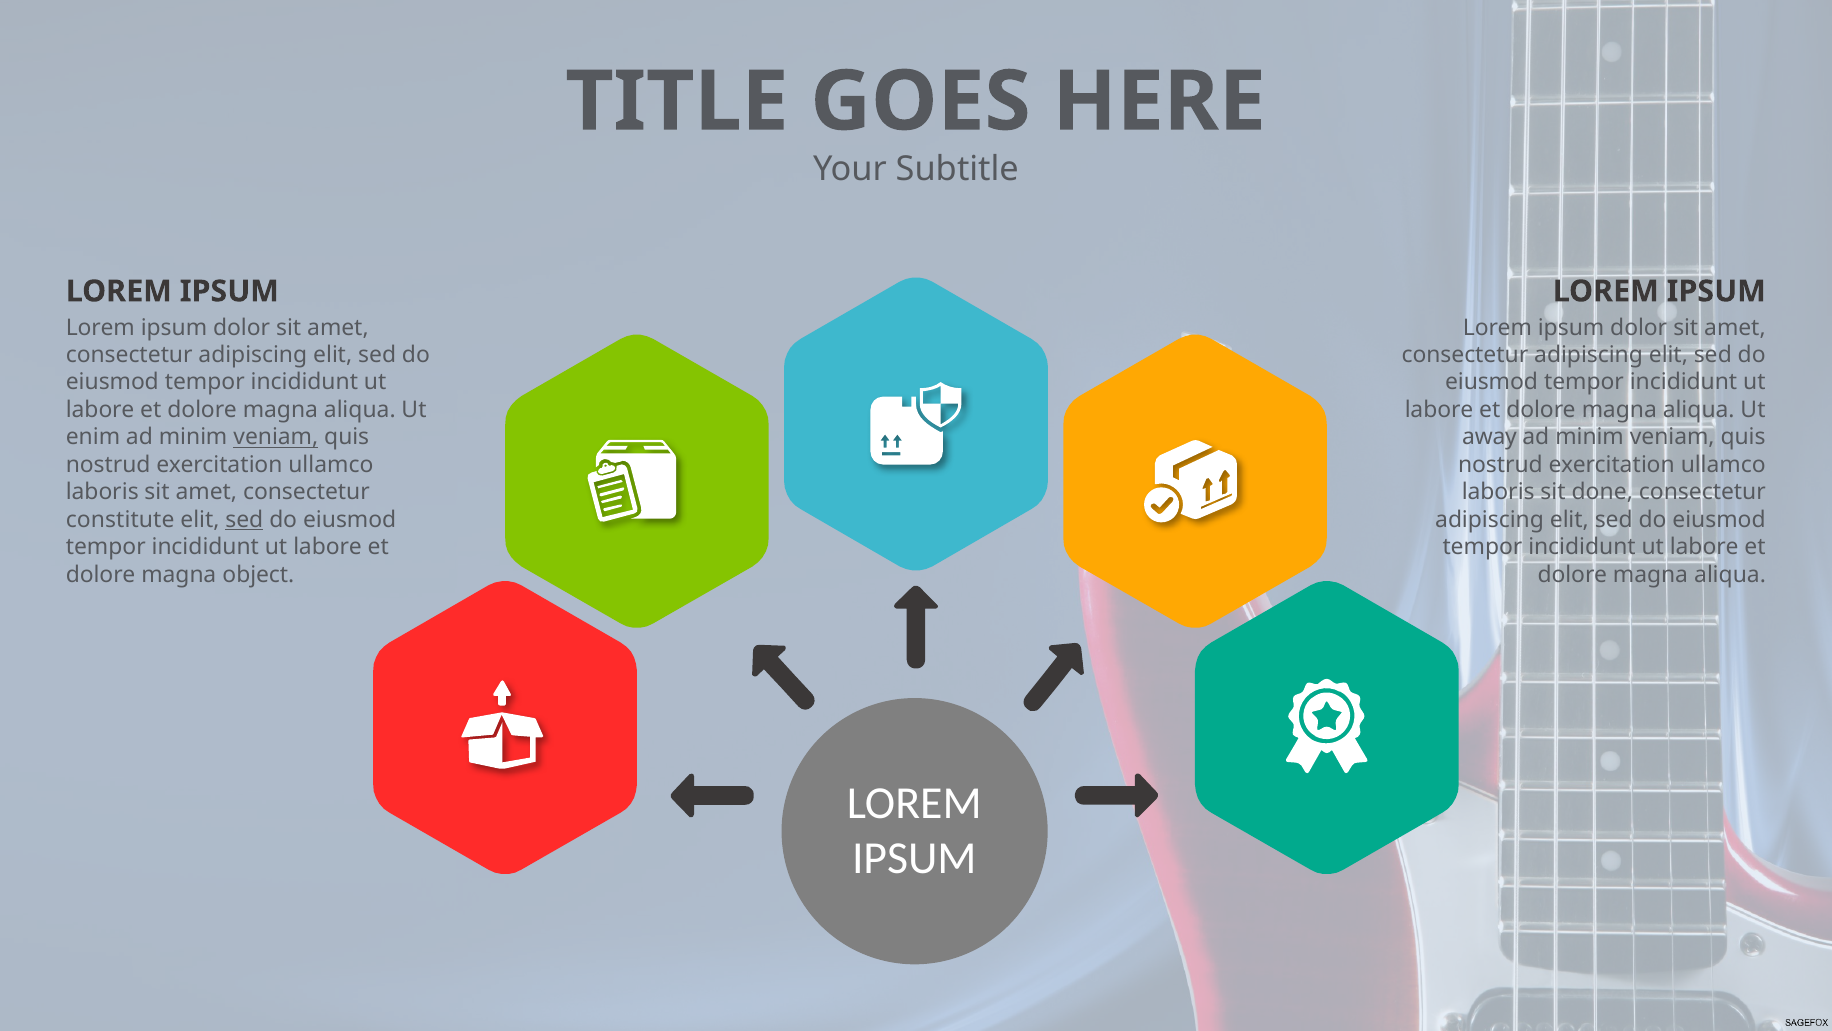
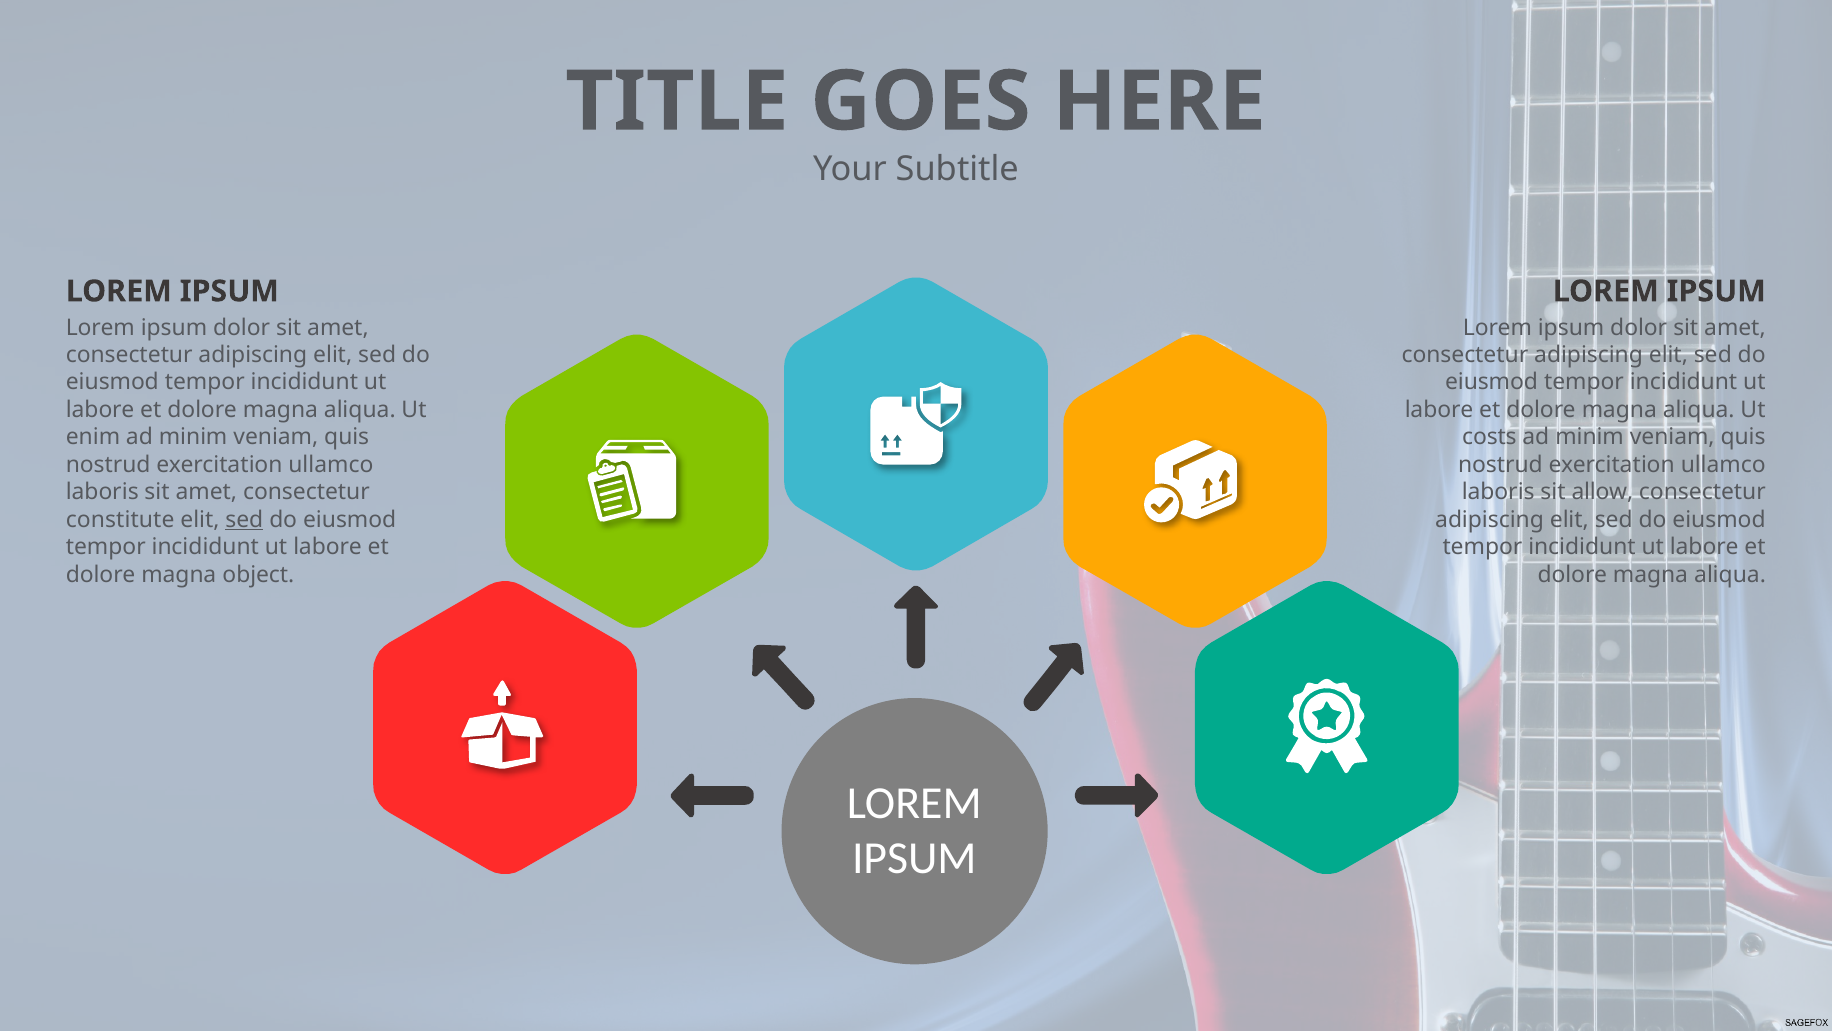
veniam at (276, 437) underline: present -> none
away: away -> costs
done: done -> allow
